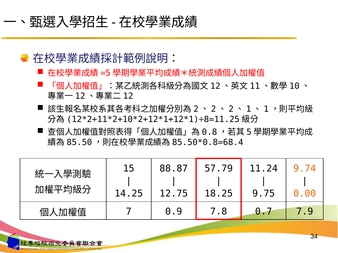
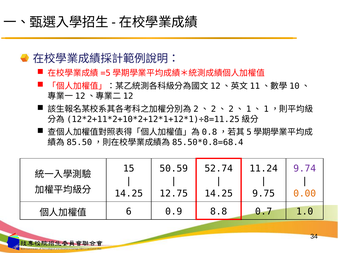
88.87: 88.87 -> 50.59
57.79: 57.79 -> 52.74
9.74 colour: orange -> purple
18.25 at (219, 194): 18.25 -> 14.25
7: 7 -> 6
7.8: 7.8 -> 8.8
7.9: 7.9 -> 1.0
